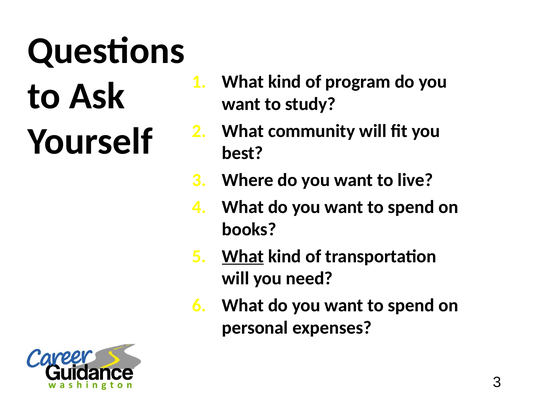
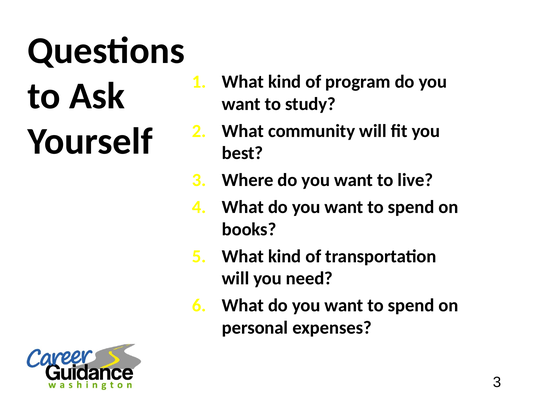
What at (243, 256) underline: present -> none
